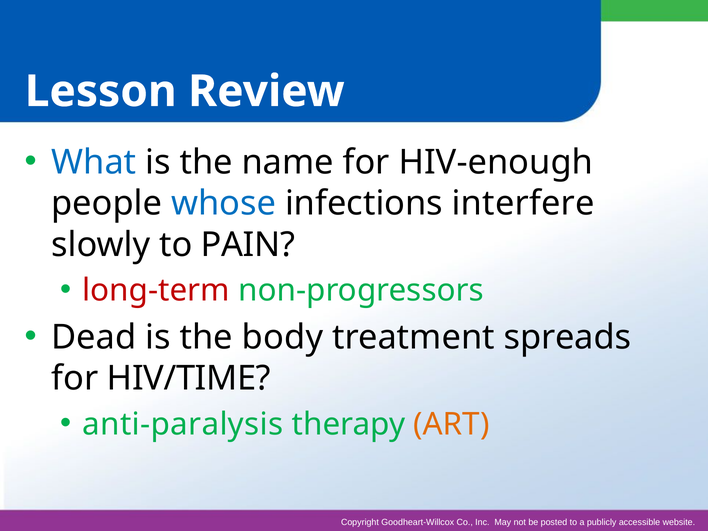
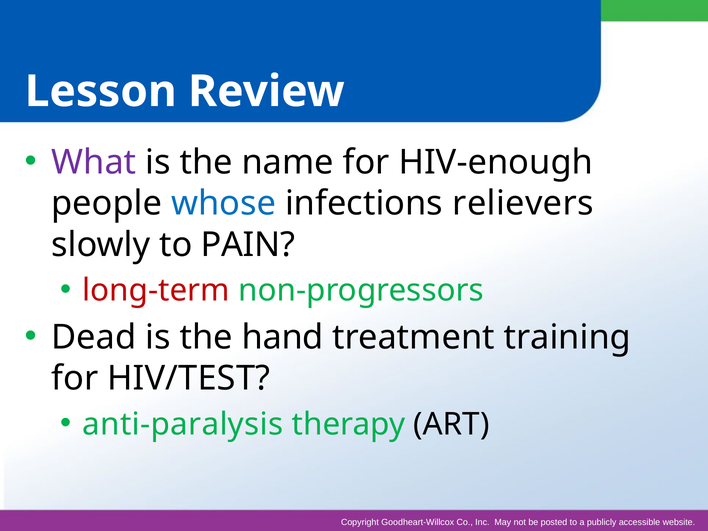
What colour: blue -> purple
interfere: interfere -> relievers
body: body -> hand
spreads: spreads -> training
HIV/TIME: HIV/TIME -> HIV/TEST
ART colour: orange -> black
